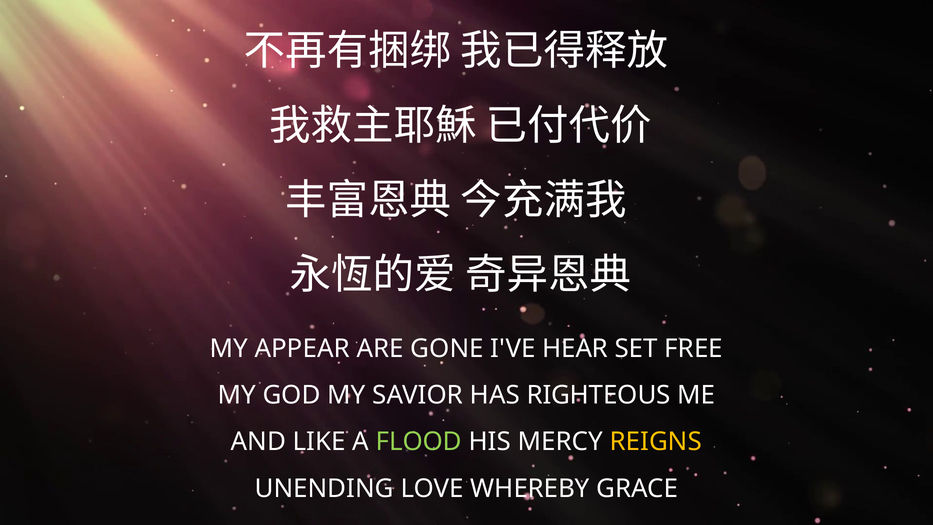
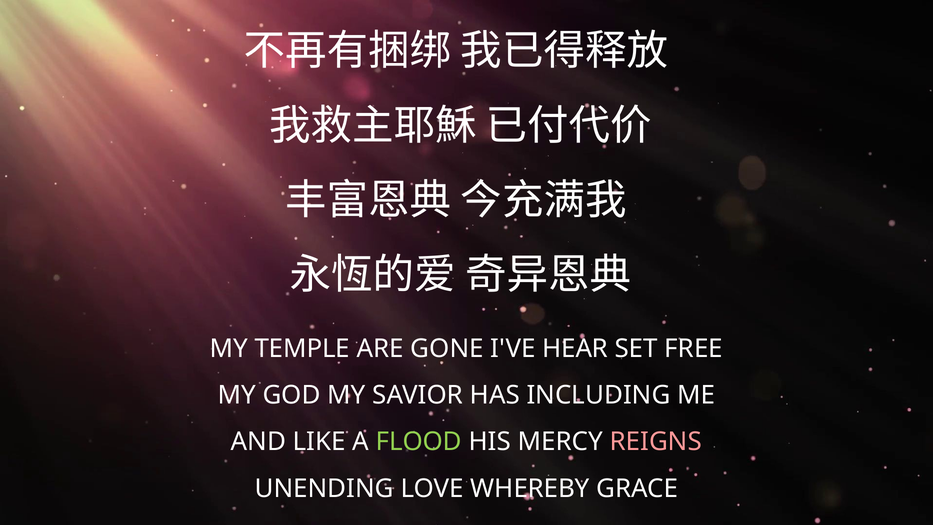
APPEAR: APPEAR -> TEMPLE
RIGHTEOUS: RIGHTEOUS -> INCLUDING
REIGNS colour: yellow -> pink
